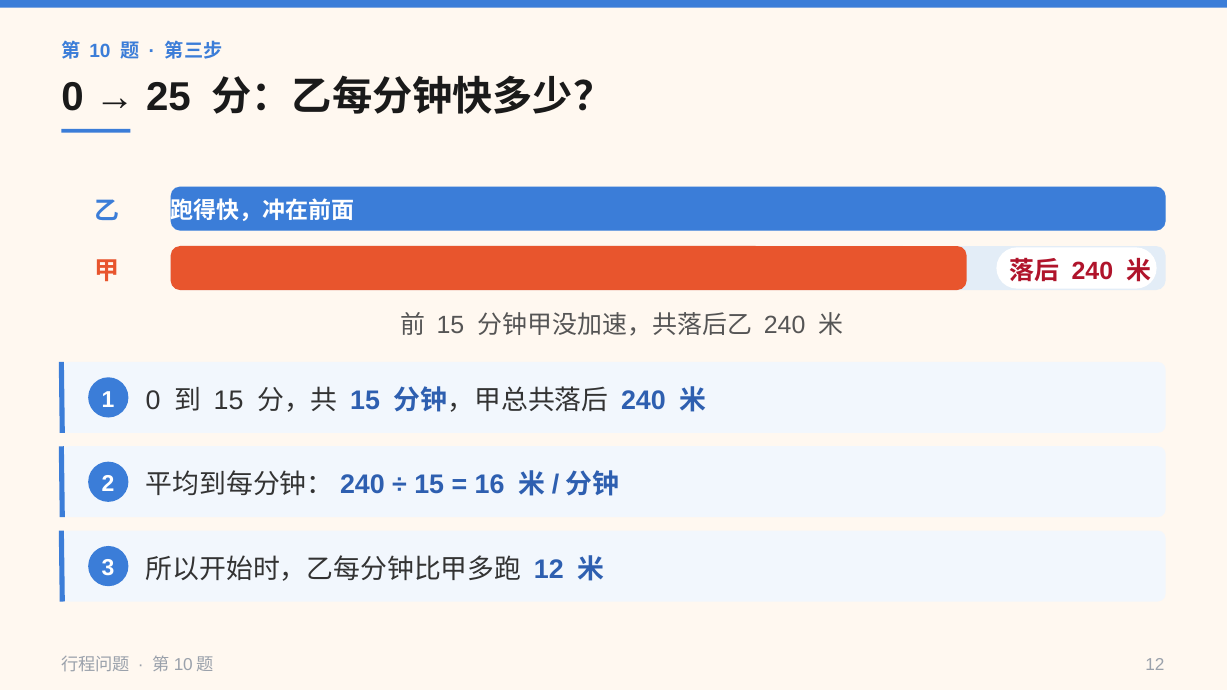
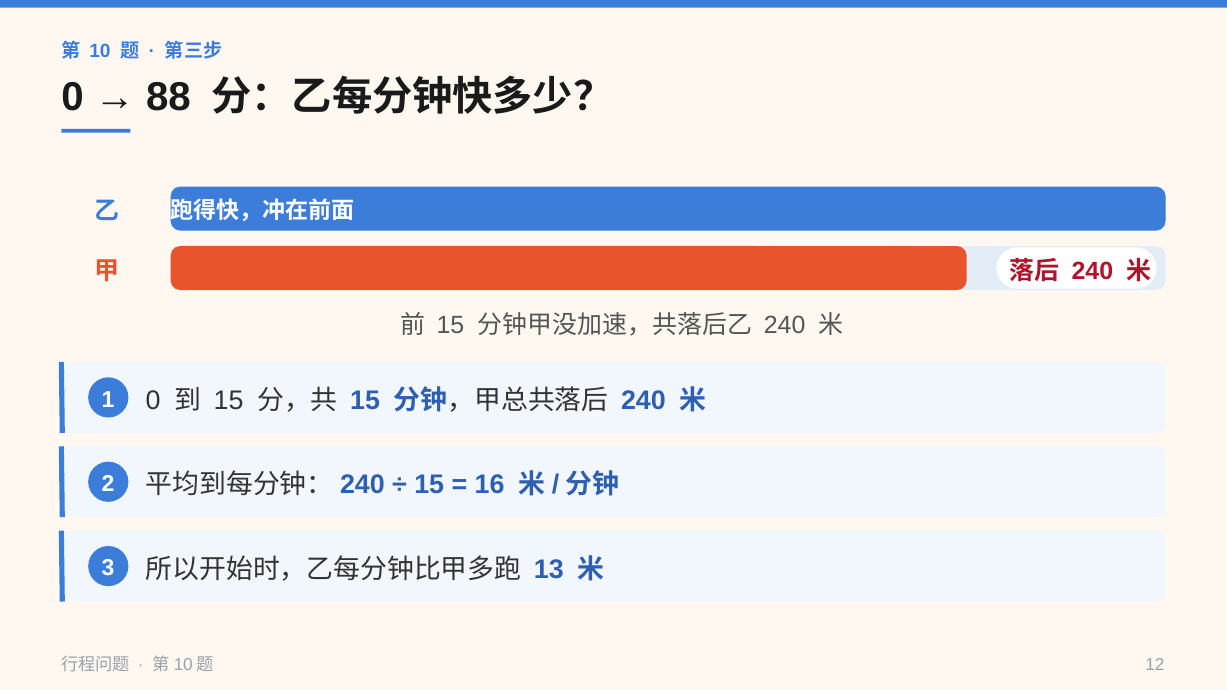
25: 25 -> 88
12 at (549, 569): 12 -> 13
